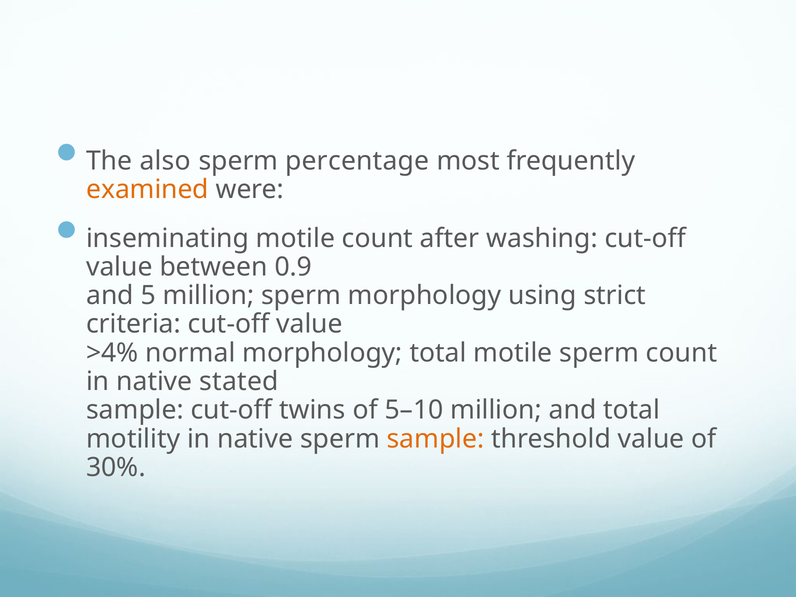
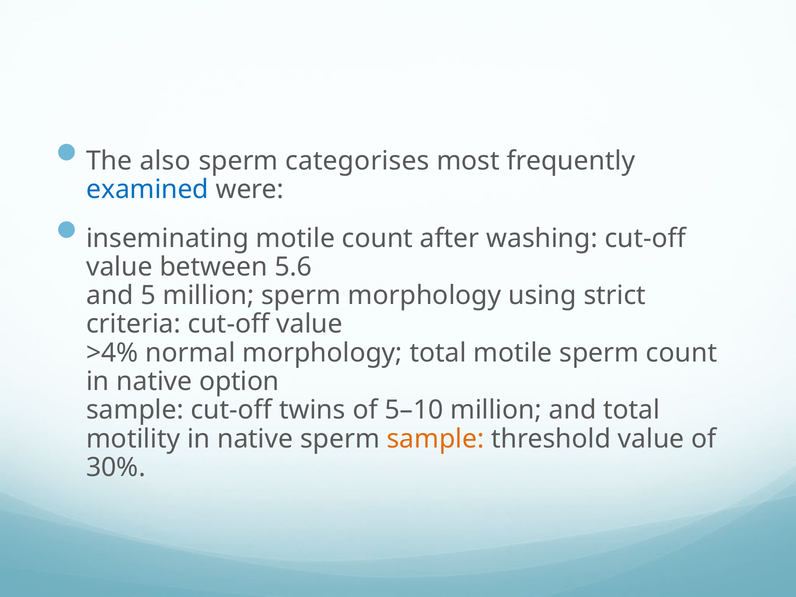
percentage: percentage -> categorises
examined colour: orange -> blue
0.9: 0.9 -> 5.6
stated: stated -> option
